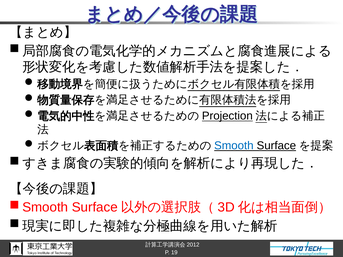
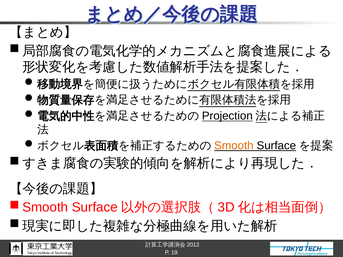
Smooth colour: blue -> orange
